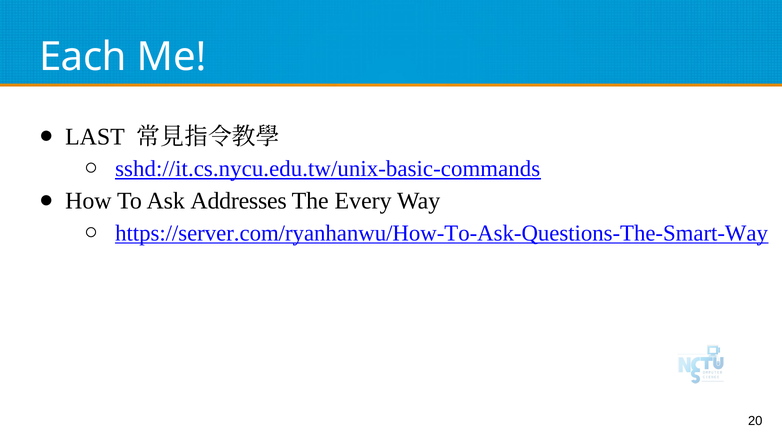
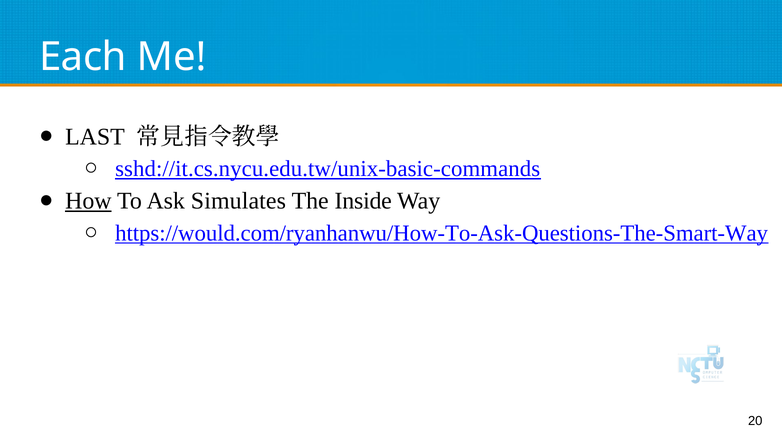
How underline: none -> present
Addresses: Addresses -> Simulates
Every: Every -> Inside
https://server.com/ryanhanwu/How-To-Ask-Questions-The-Smart-Way: https://server.com/ryanhanwu/How-To-Ask-Questions-The-Smart-Way -> https://would.com/ryanhanwu/How-To-Ask-Questions-The-Smart-Way
